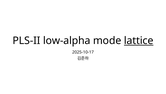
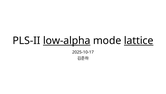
low-alpha underline: none -> present
